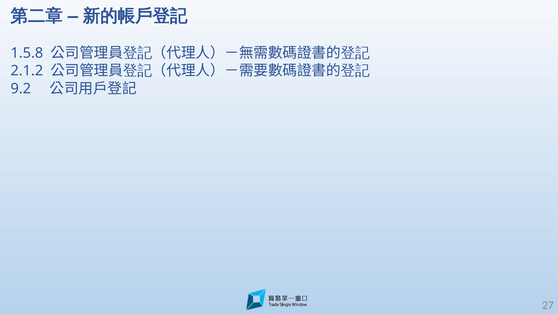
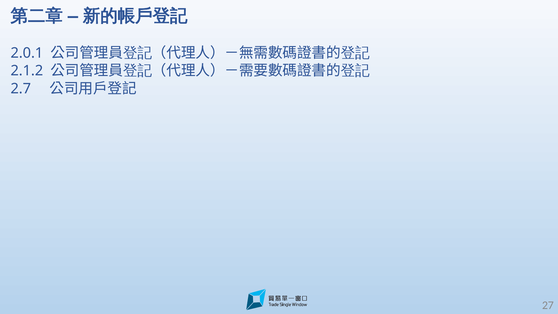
1.5.8: 1.5.8 -> 2.0.1
9.2: 9.2 -> 2.7
